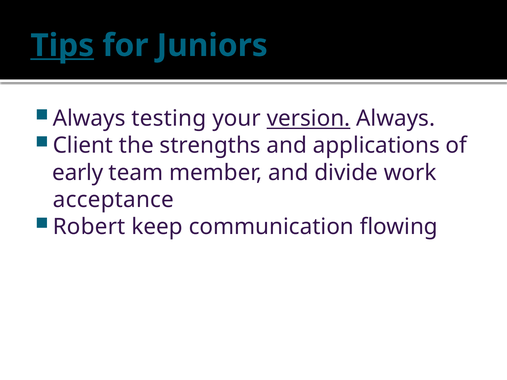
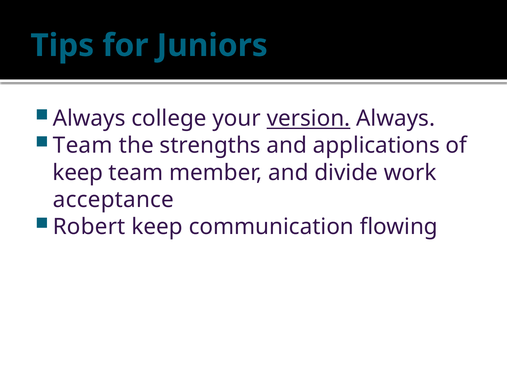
Tips underline: present -> none
testing: testing -> college
Client at (83, 146): Client -> Team
early at (78, 173): early -> keep
